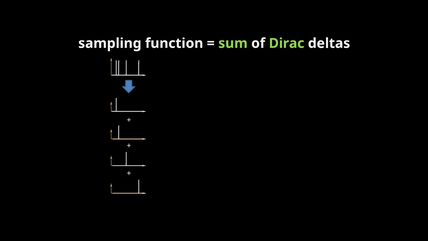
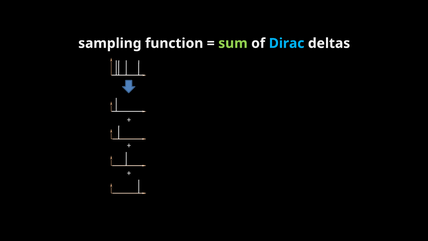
Dirac colour: light green -> light blue
